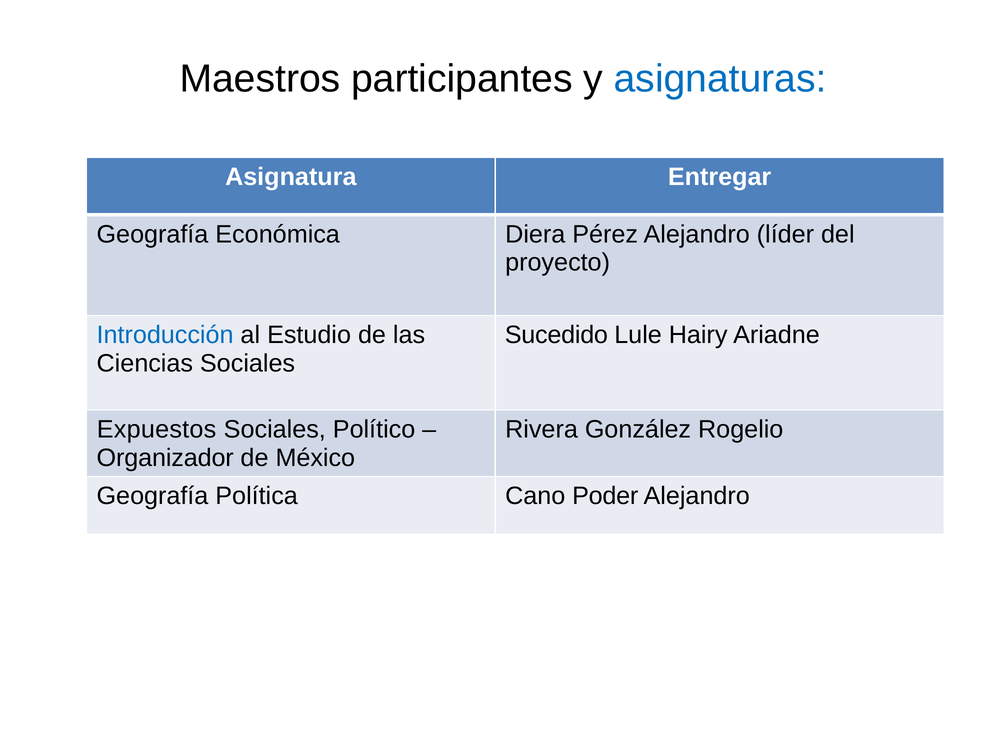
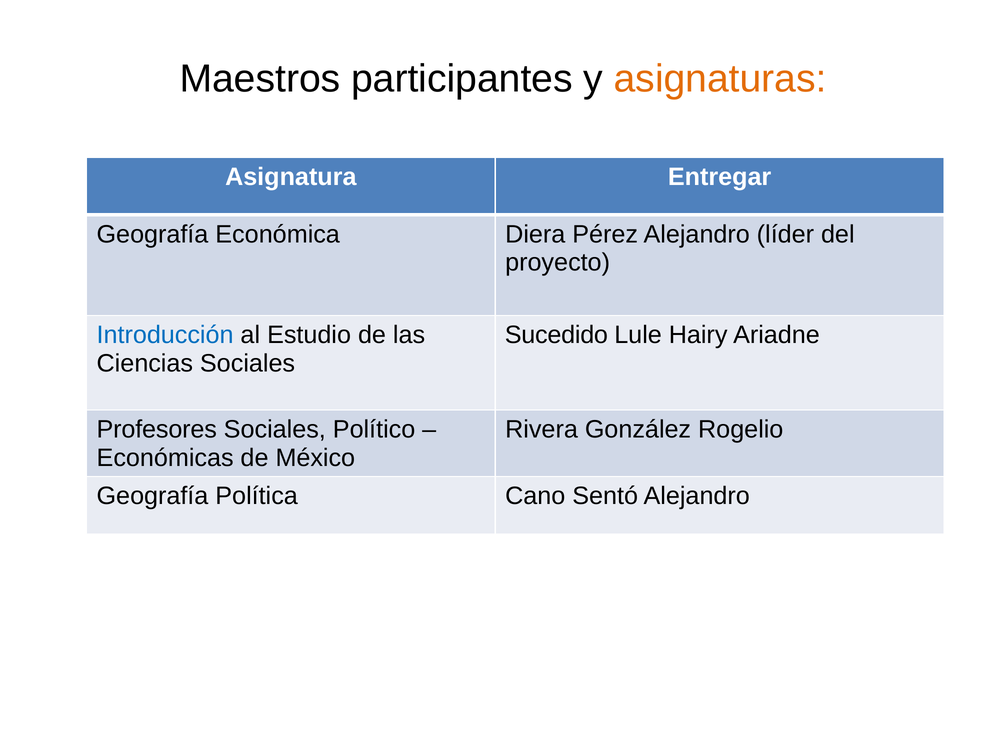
asignaturas colour: blue -> orange
Expuestos: Expuestos -> Profesores
Organizador: Organizador -> Económicas
Poder: Poder -> Sentó
